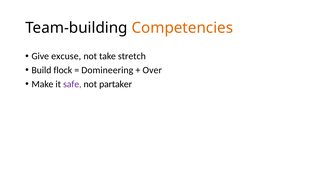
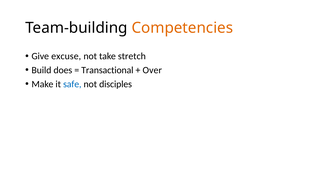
flock: flock -> does
Domineering: Domineering -> Transactional
safe colour: purple -> blue
partaker: partaker -> disciples
